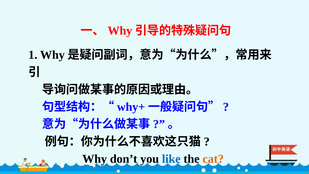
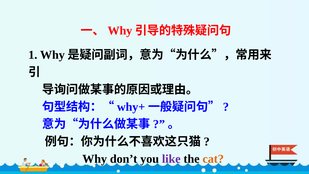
like colour: blue -> purple
